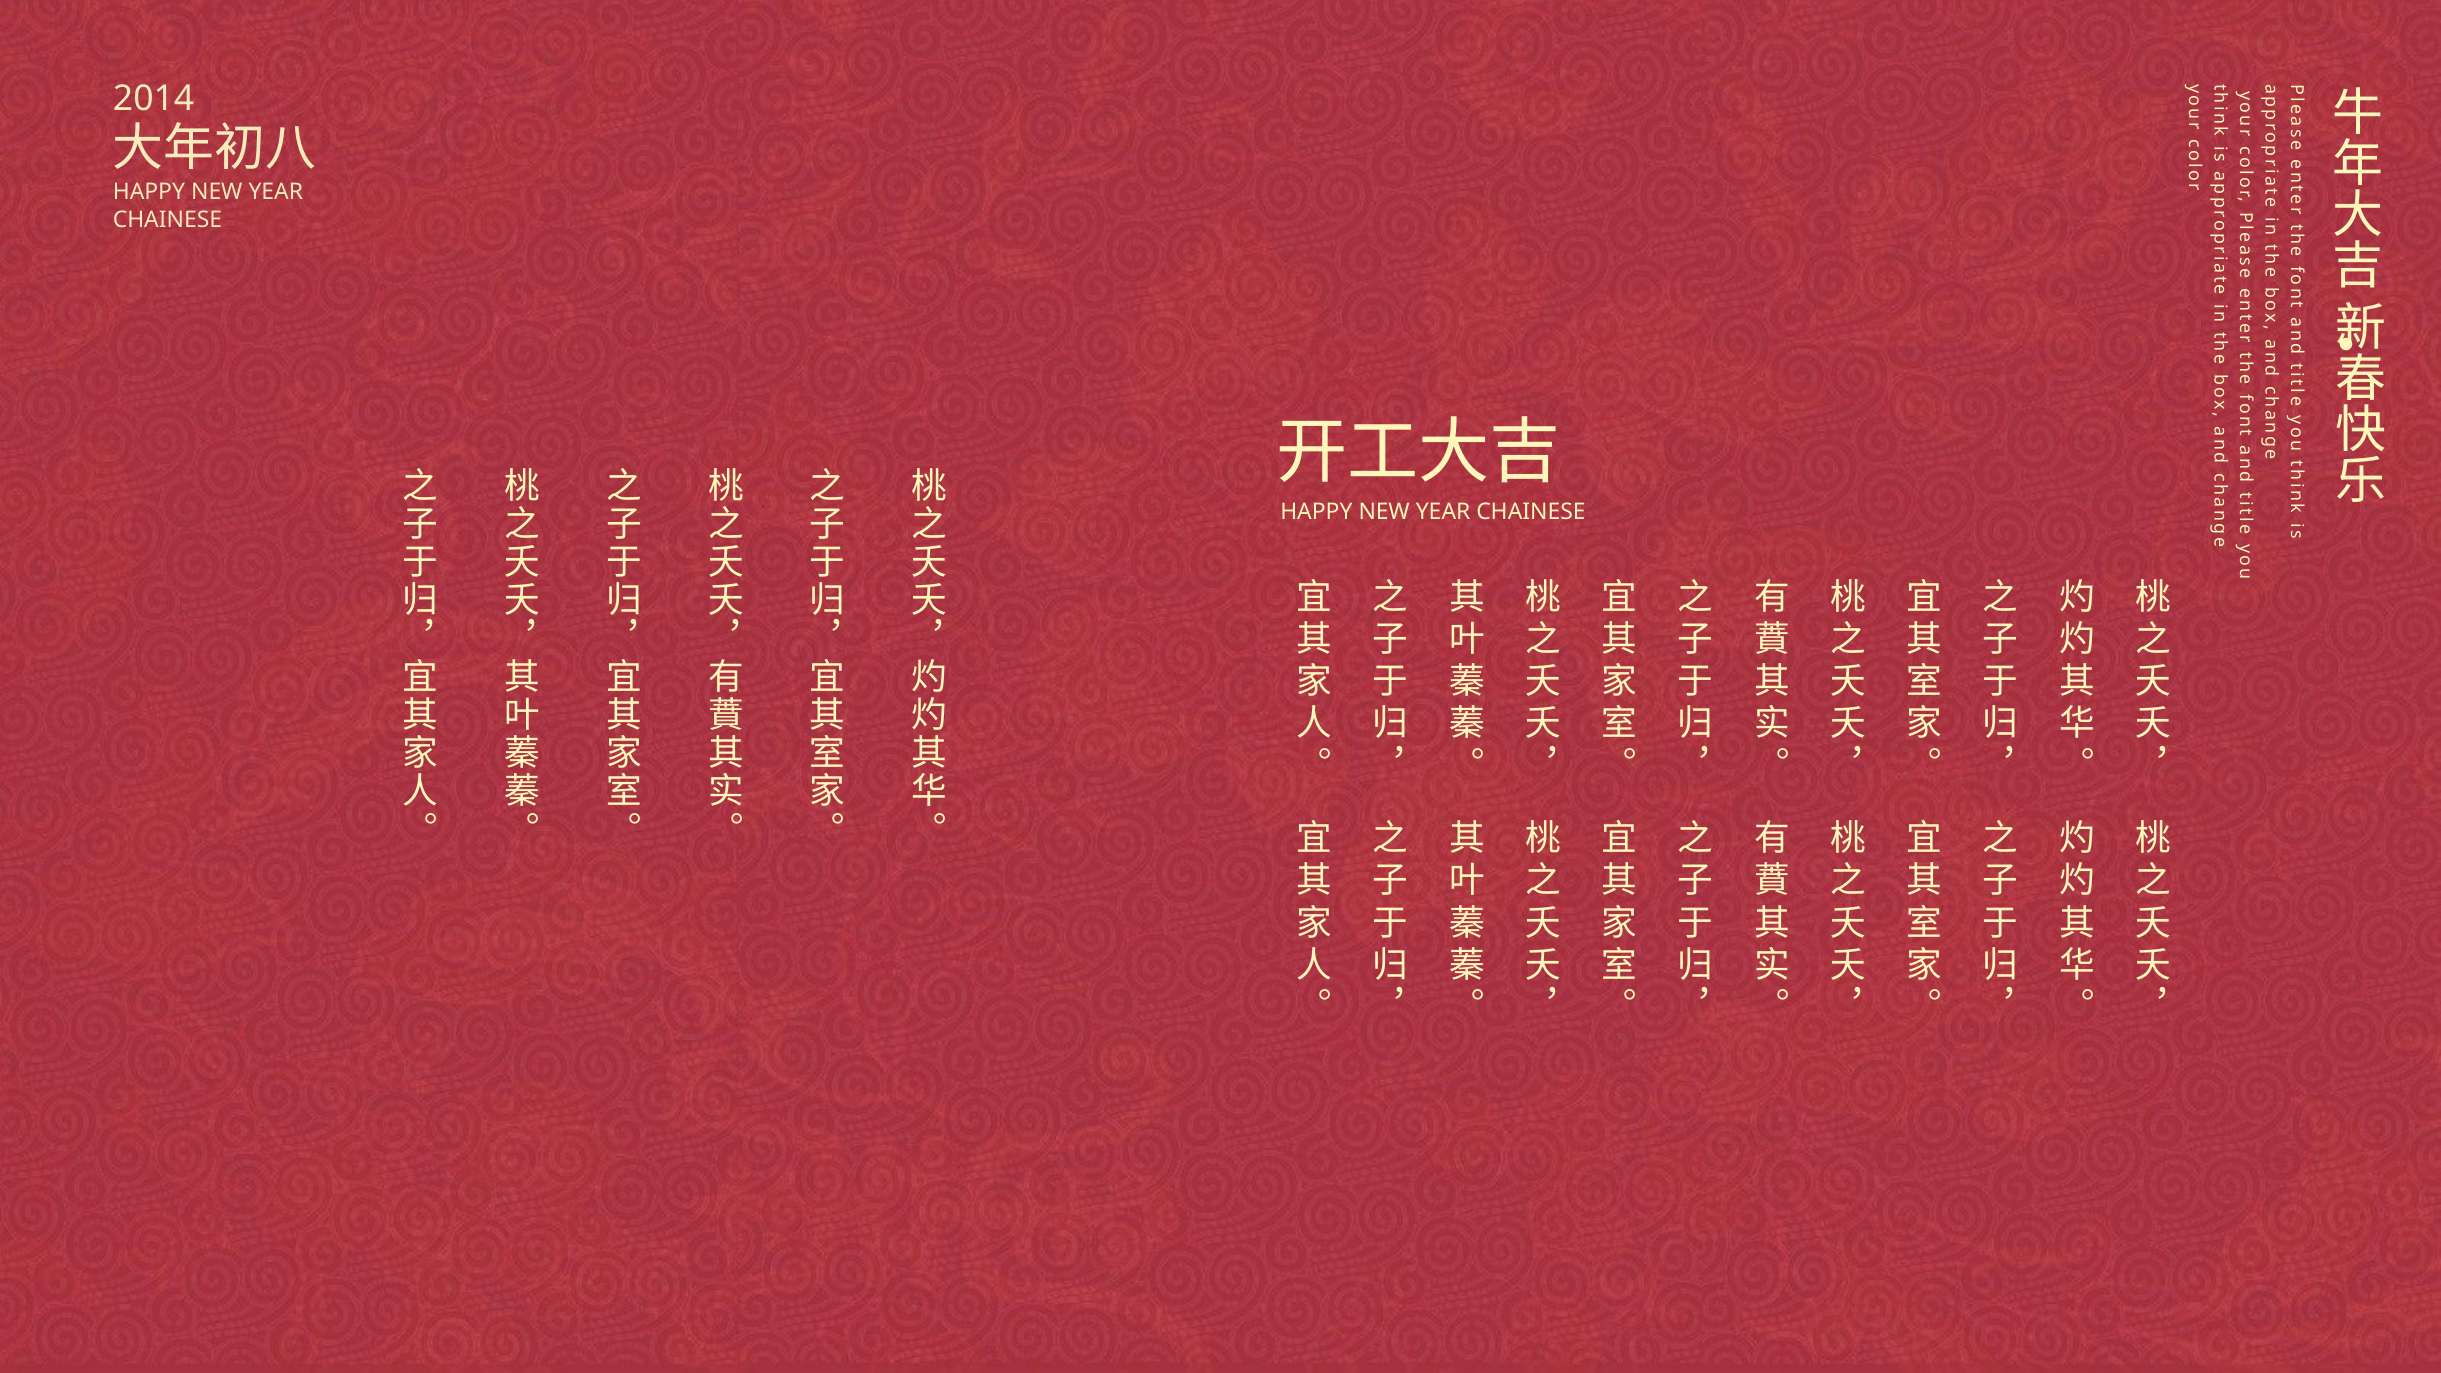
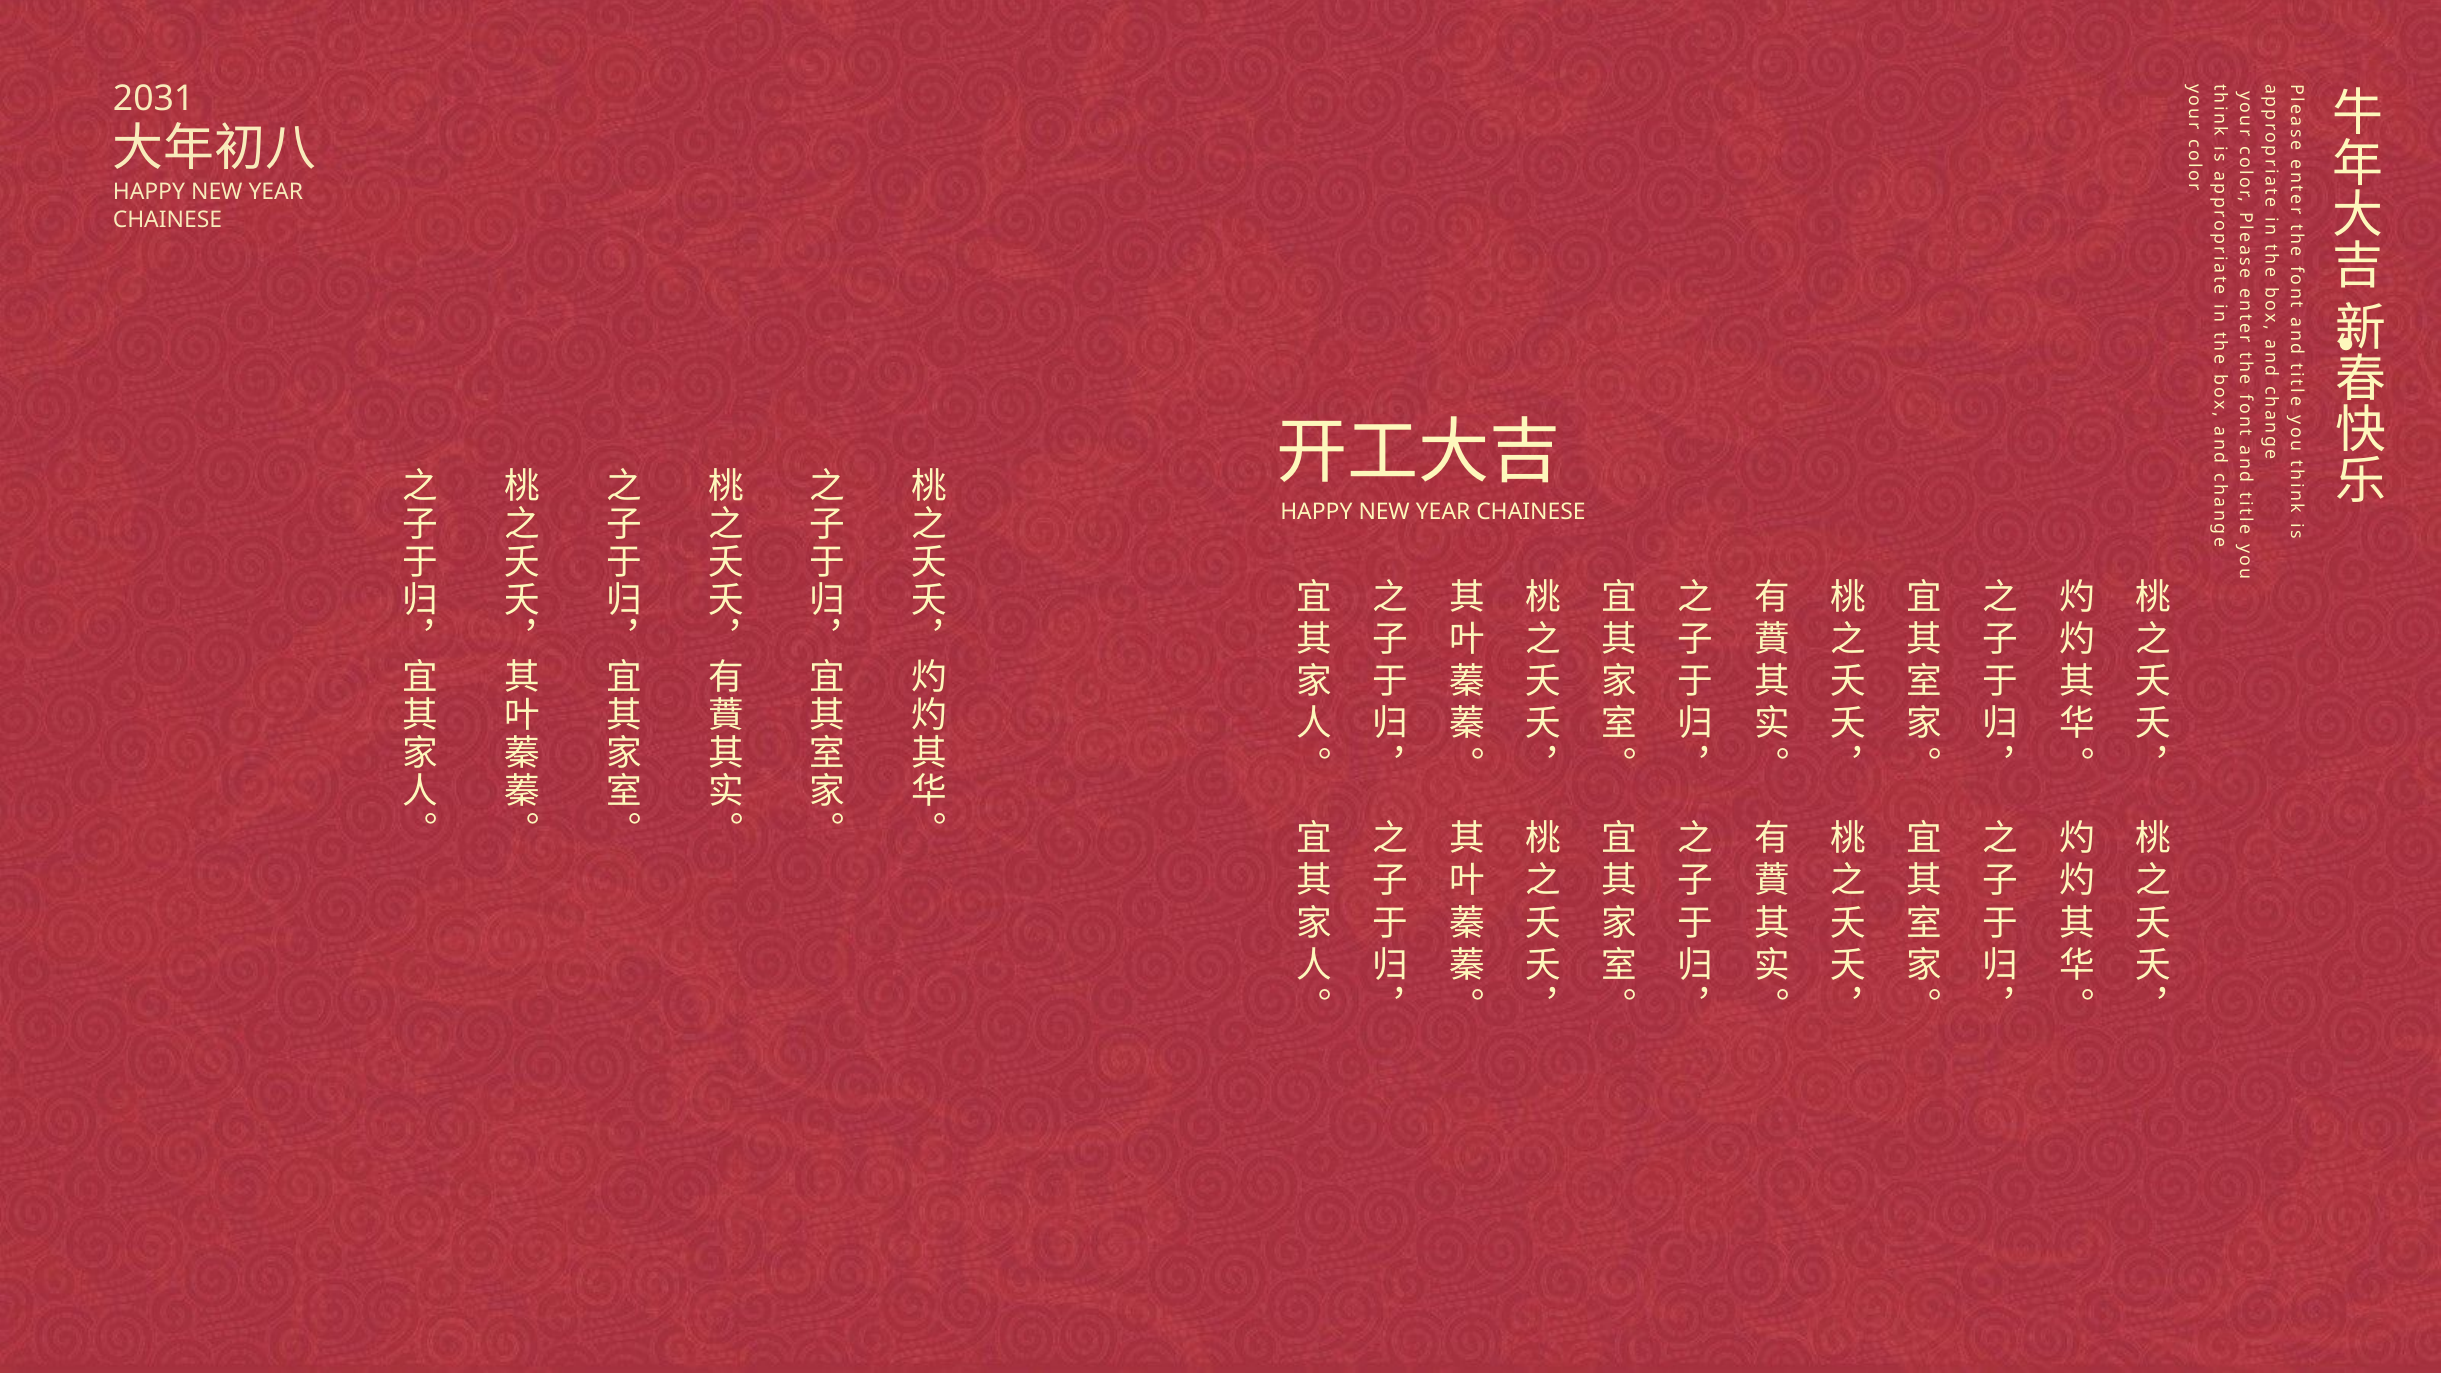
2014: 2014 -> 2031
